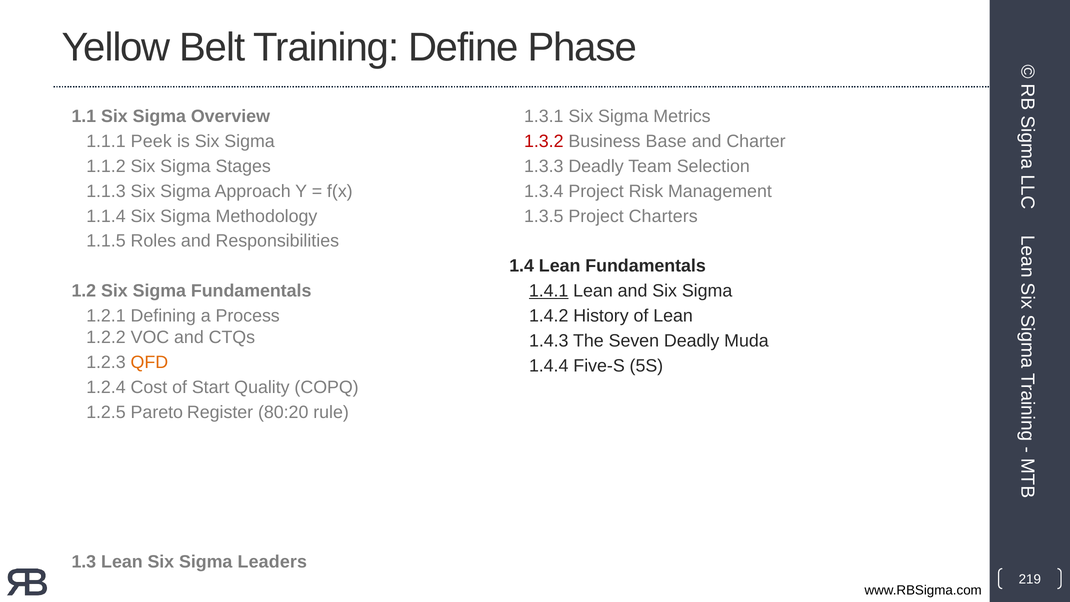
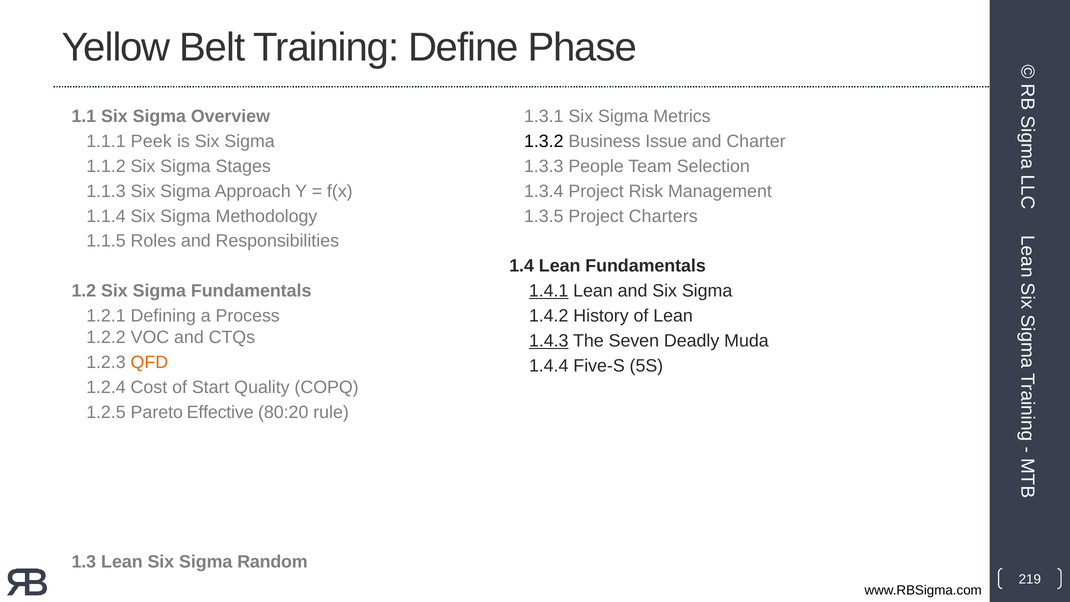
1.3.2 colour: red -> black
Base: Base -> Issue
1.3.3 Deadly: Deadly -> People
1.4.3 underline: none -> present
Register: Register -> Effective
Leaders: Leaders -> Random
